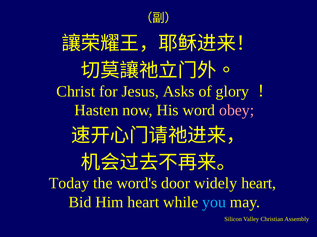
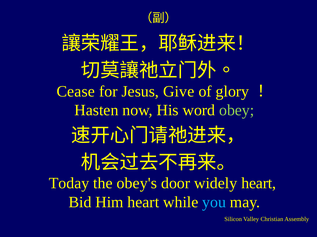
Christ: Christ -> Cease
Asks: Asks -> Give
obey colour: pink -> light green
word's: word's -> obey's
